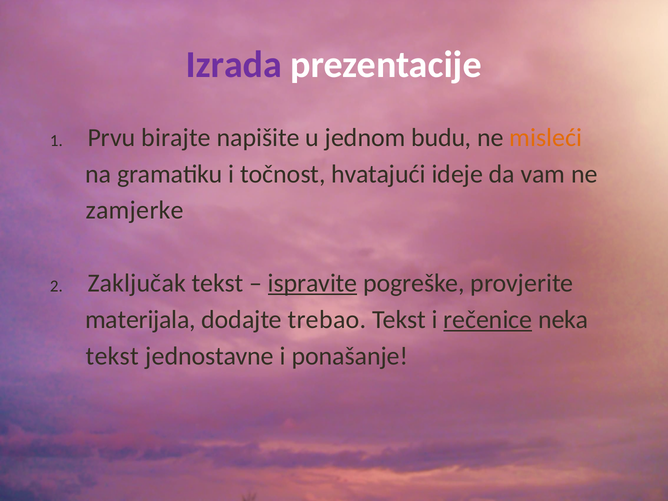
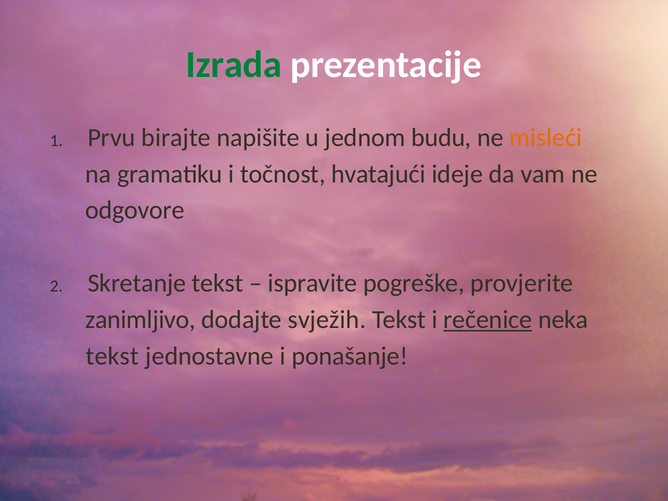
Izrada colour: purple -> green
zamjerke: zamjerke -> odgovore
Zaključak: Zaključak -> Skretanje
ispravite underline: present -> none
materijala: materijala -> zanimljivo
trebao: trebao -> svježih
